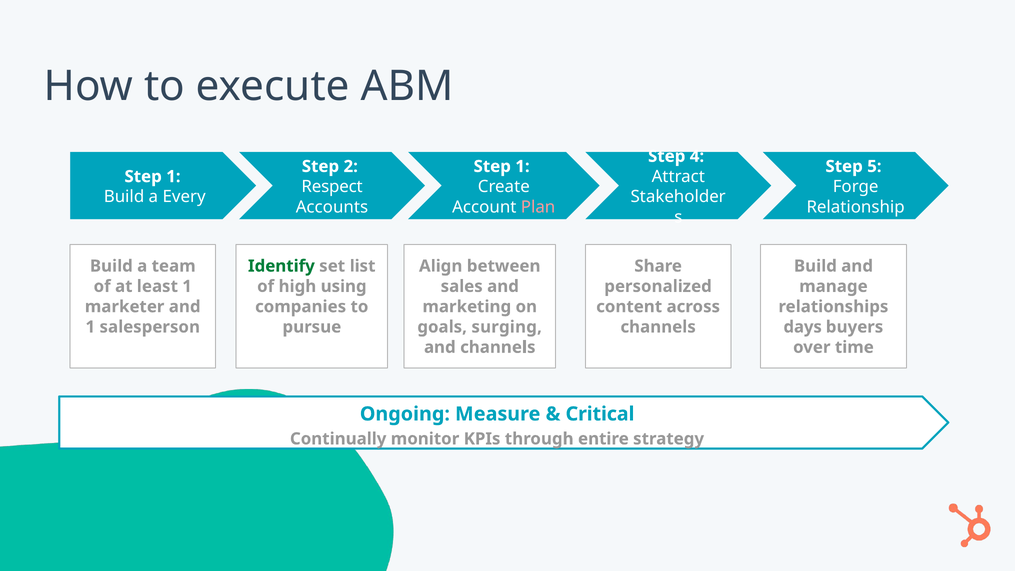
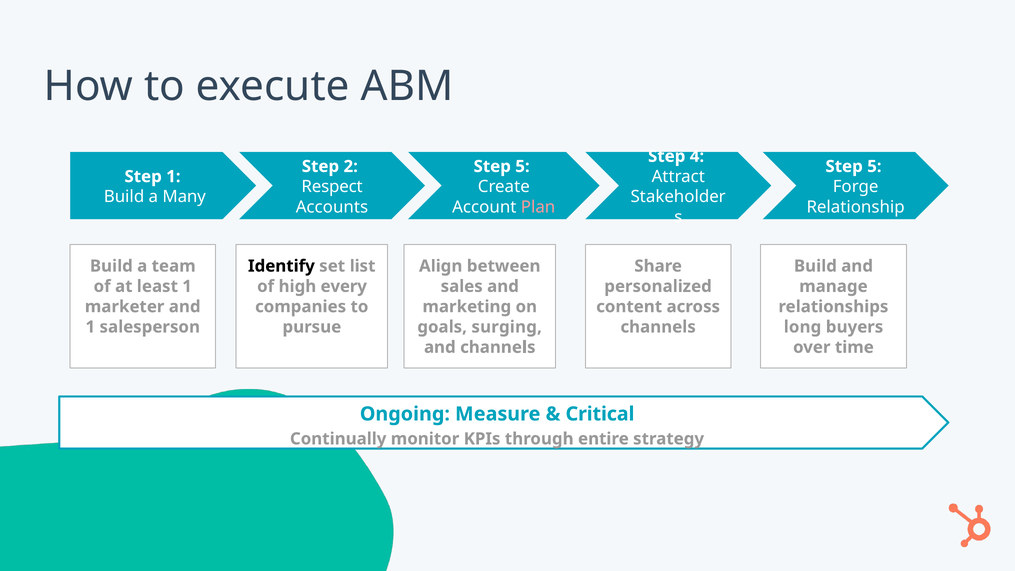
1 at (522, 166): 1 -> 5
Every: Every -> Many
Identify colour: green -> black
using: using -> every
days: days -> long
